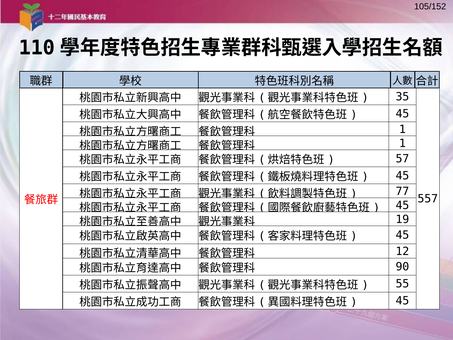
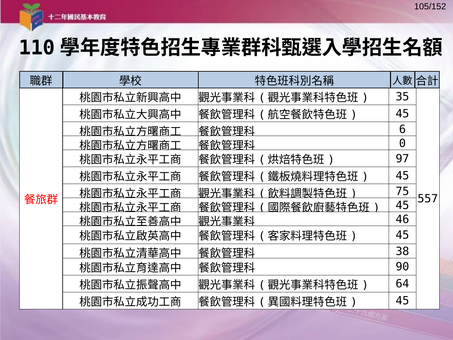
1 at (402, 129): 1 -> 6
1 at (402, 143): 1 -> 0
57: 57 -> 97
77: 77 -> 75
19: 19 -> 46
12: 12 -> 38
55: 55 -> 64
